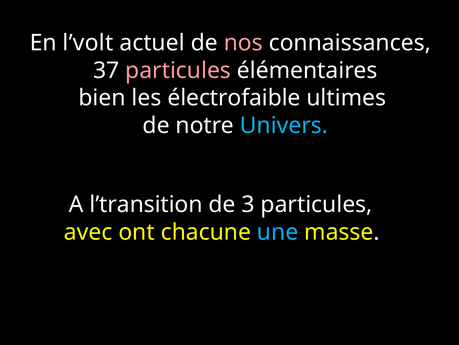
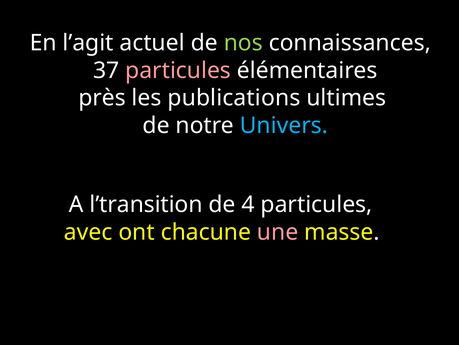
l’volt: l’volt -> l’agit
nos colour: pink -> light green
bien: bien -> près
électrofaible: électrofaible -> publications
3: 3 -> 4
une colour: light blue -> pink
